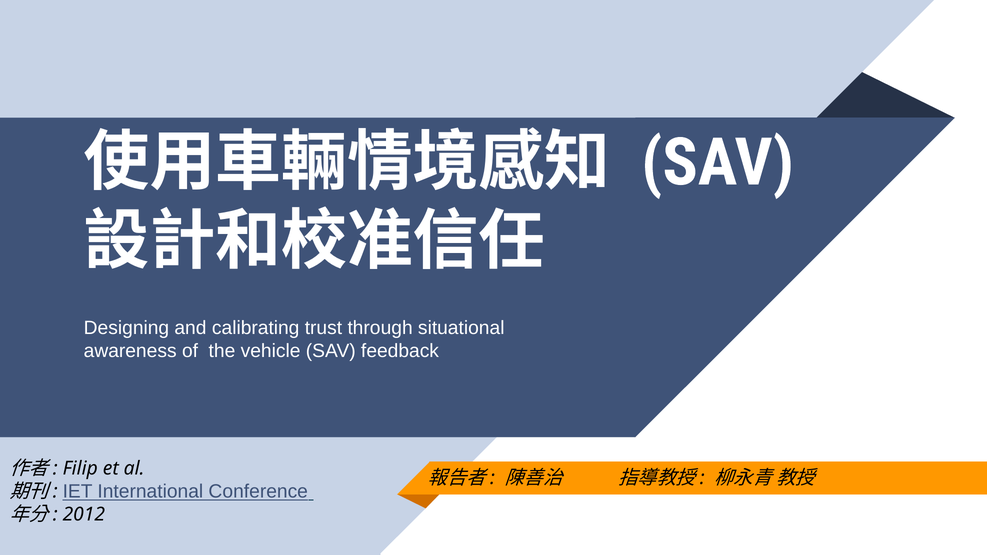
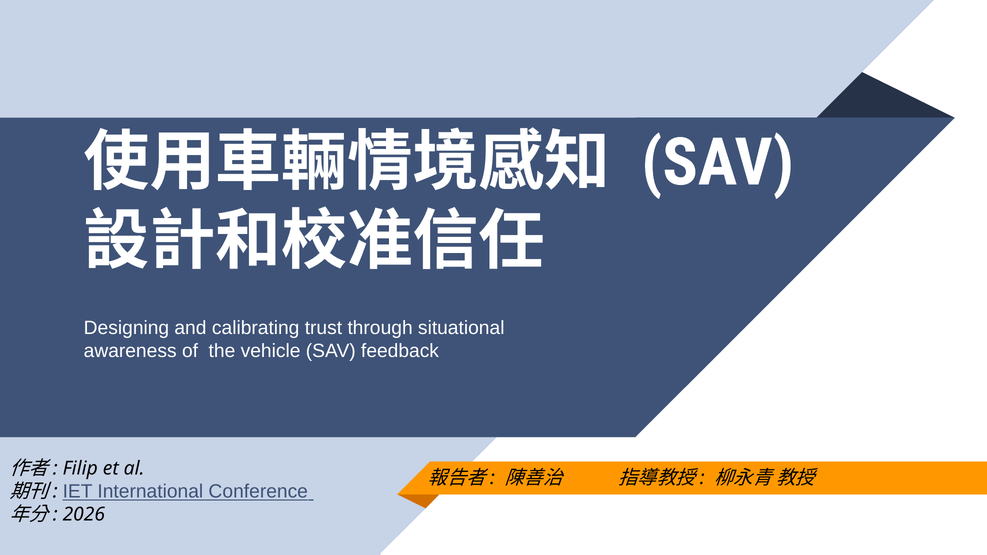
2012: 2012 -> 2026
